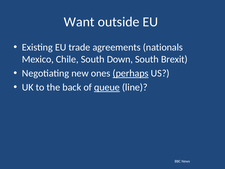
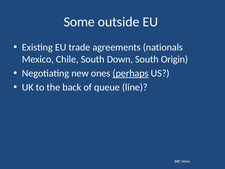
Want: Want -> Some
Brexit: Brexit -> Origin
queue underline: present -> none
